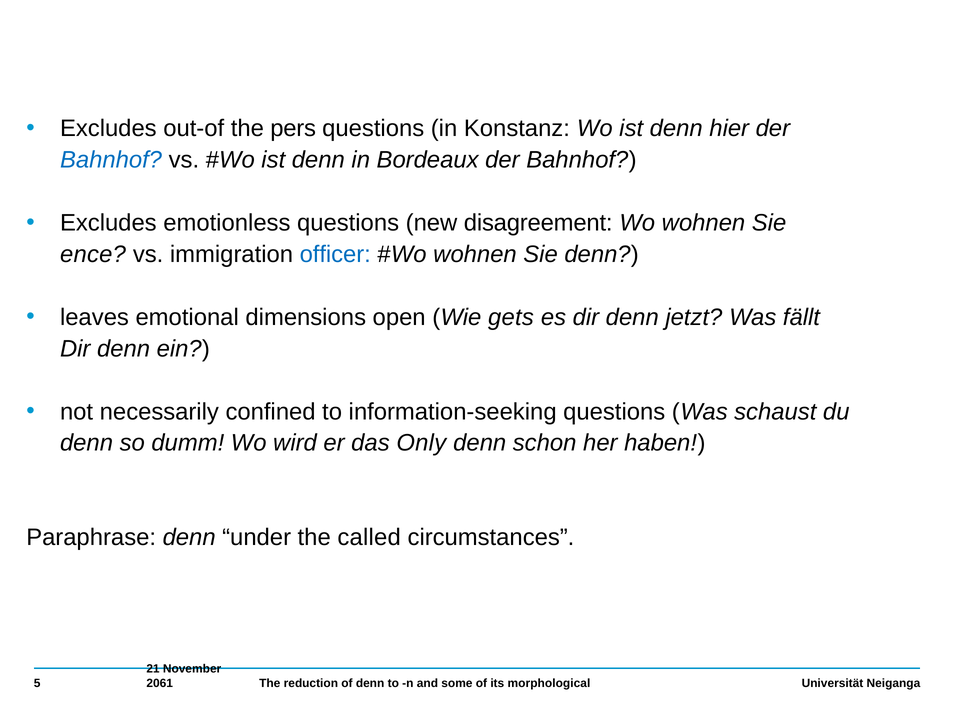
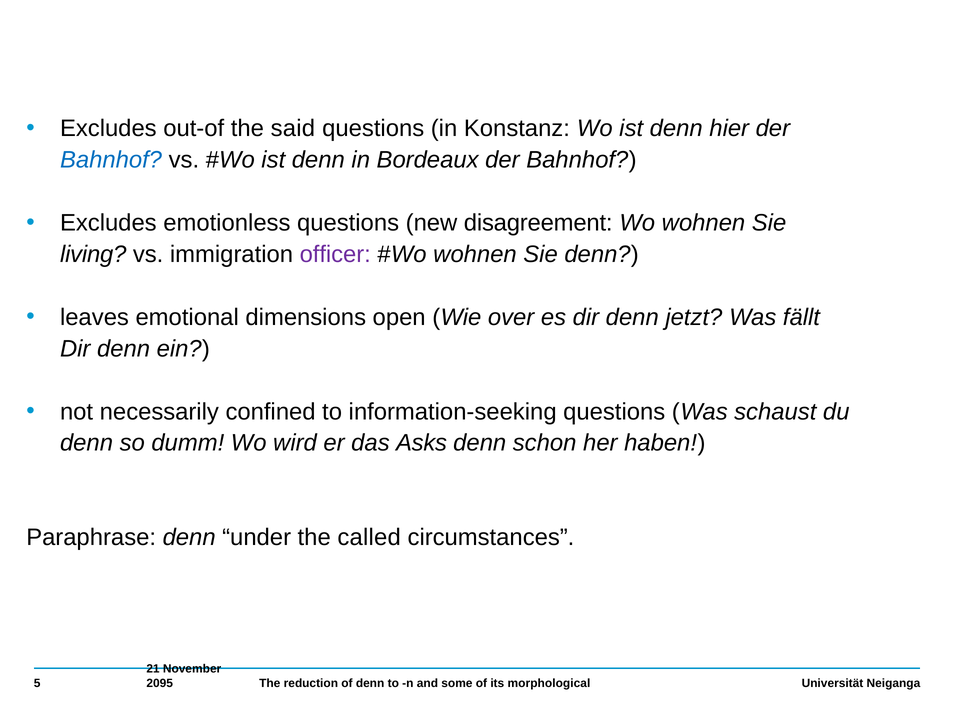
pers: pers -> said
ence: ence -> living
officer colour: blue -> purple
gets: gets -> over
Only: Only -> Asks
2061: 2061 -> 2095
